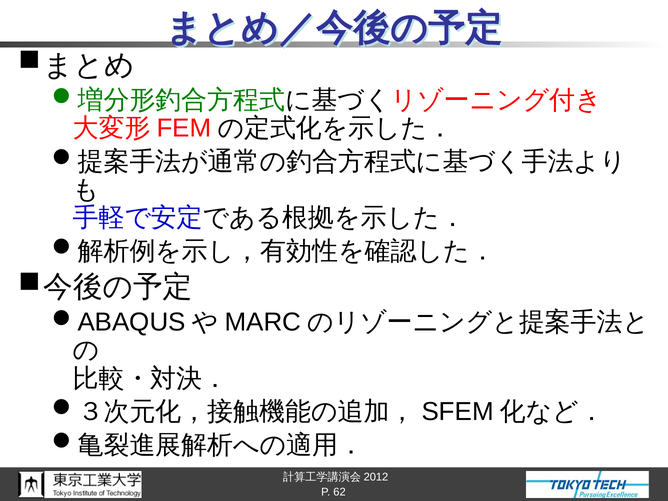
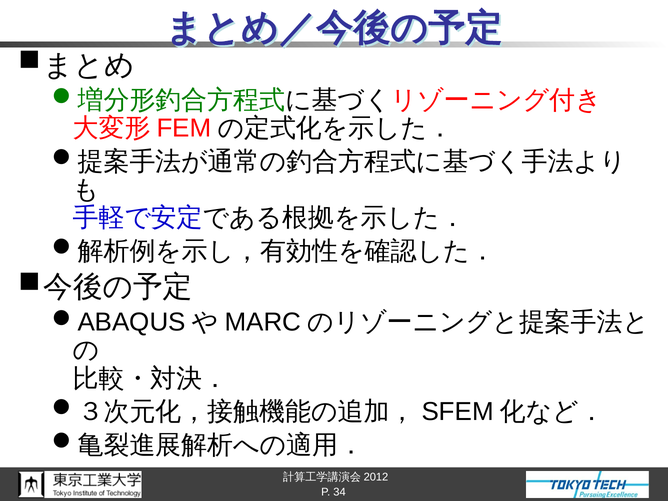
62: 62 -> 34
